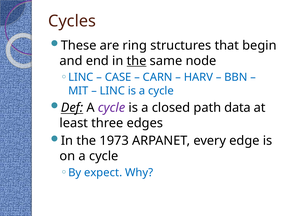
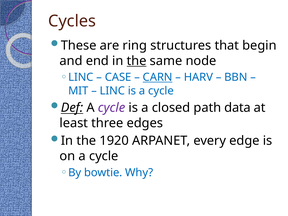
CARN underline: none -> present
1973: 1973 -> 1920
expect: expect -> bowtie
